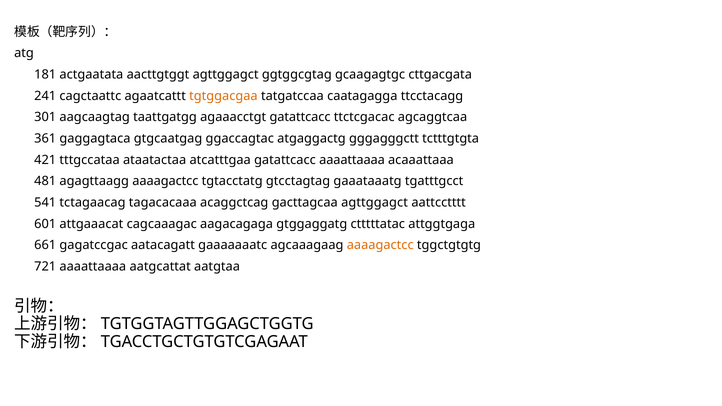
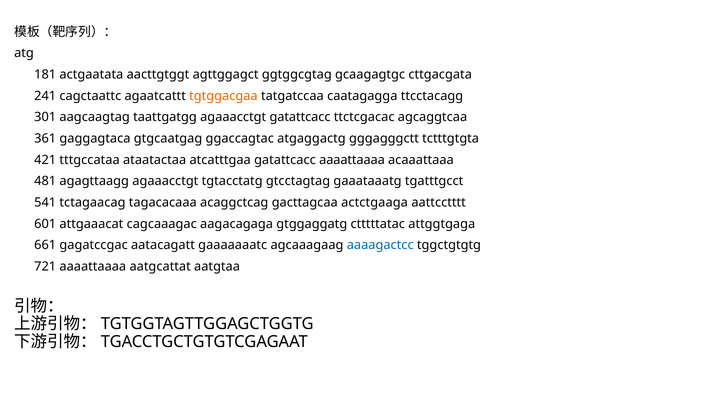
agagttaagg aaaagactcc: aaaagactcc -> agaaacctgt
gacttagcaa agttggagct: agttggagct -> actctgaaga
aaaagactcc at (380, 245) colour: orange -> blue
